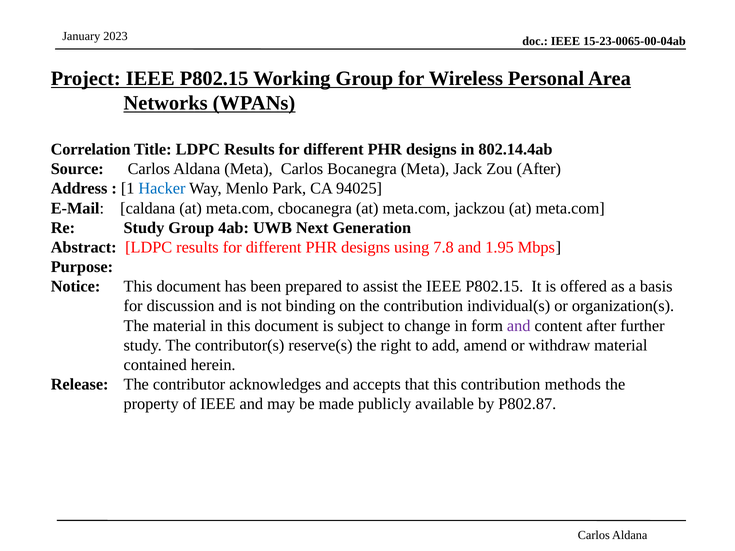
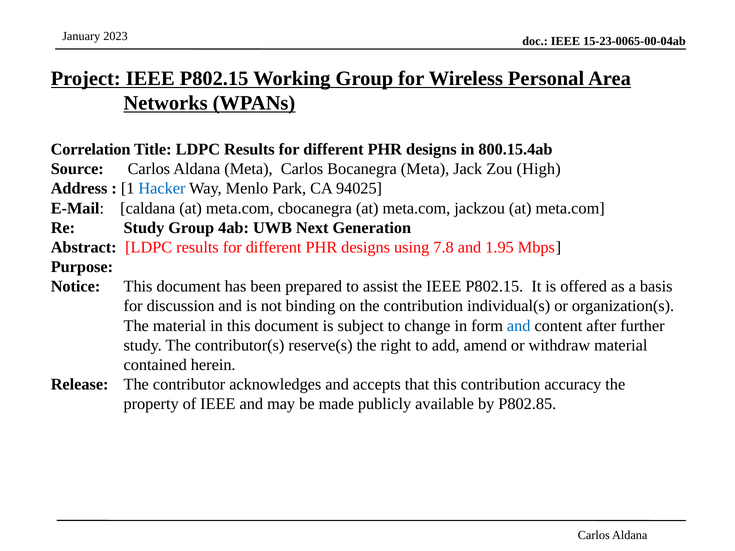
802.14.4ab: 802.14.4ab -> 800.15.4ab
Zou After: After -> High
and at (519, 326) colour: purple -> blue
methods: methods -> accuracy
P802.87: P802.87 -> P802.85
